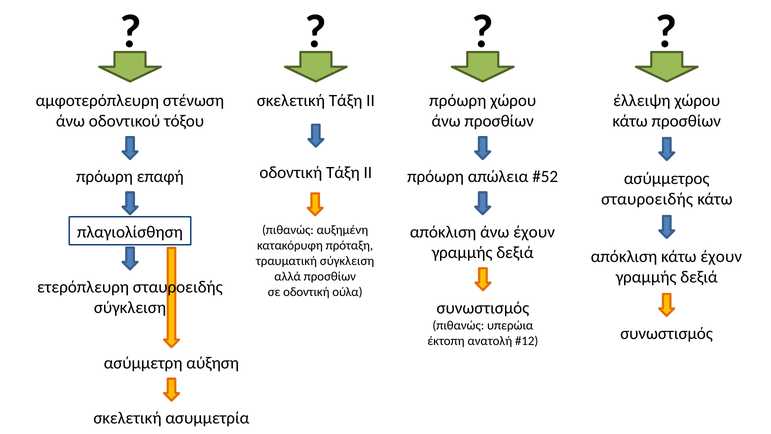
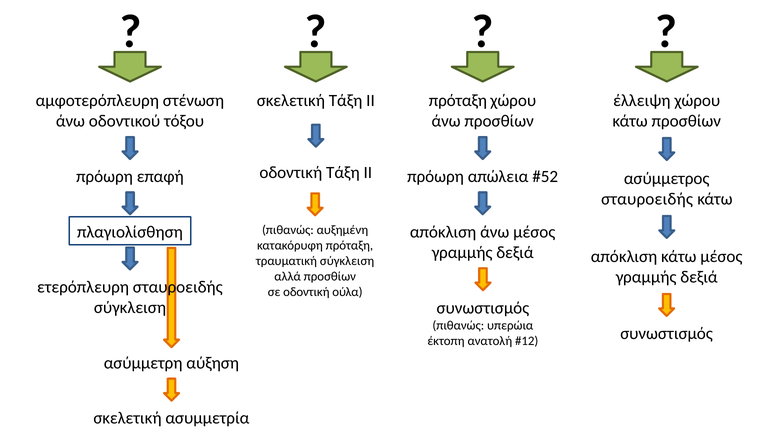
πρόωρη at (458, 101): πρόωρη -> πρόταξη
άνω έχουν: έχουν -> μέσος
κάτω έχουν: έχουν -> μέσος
